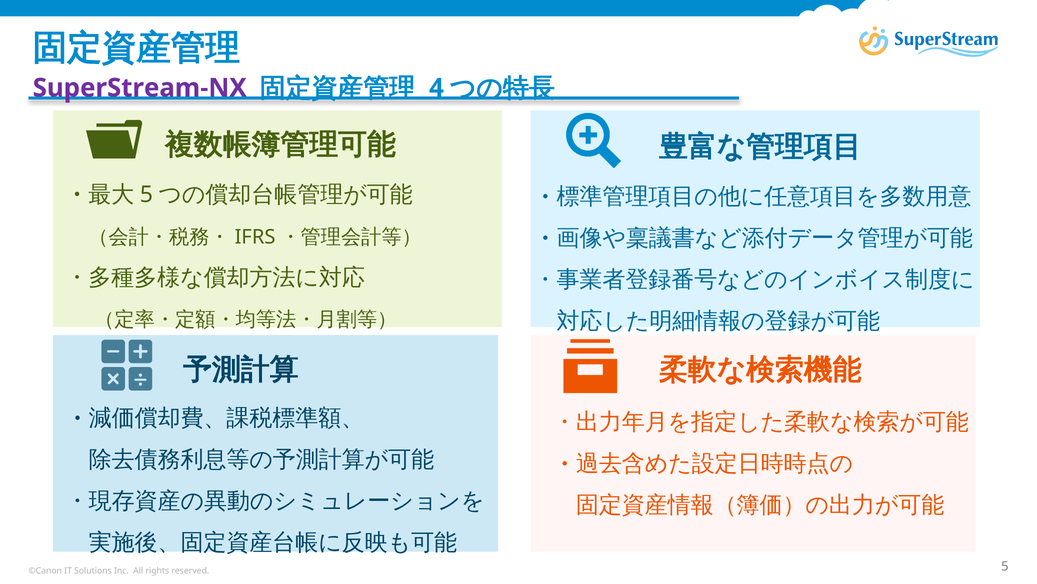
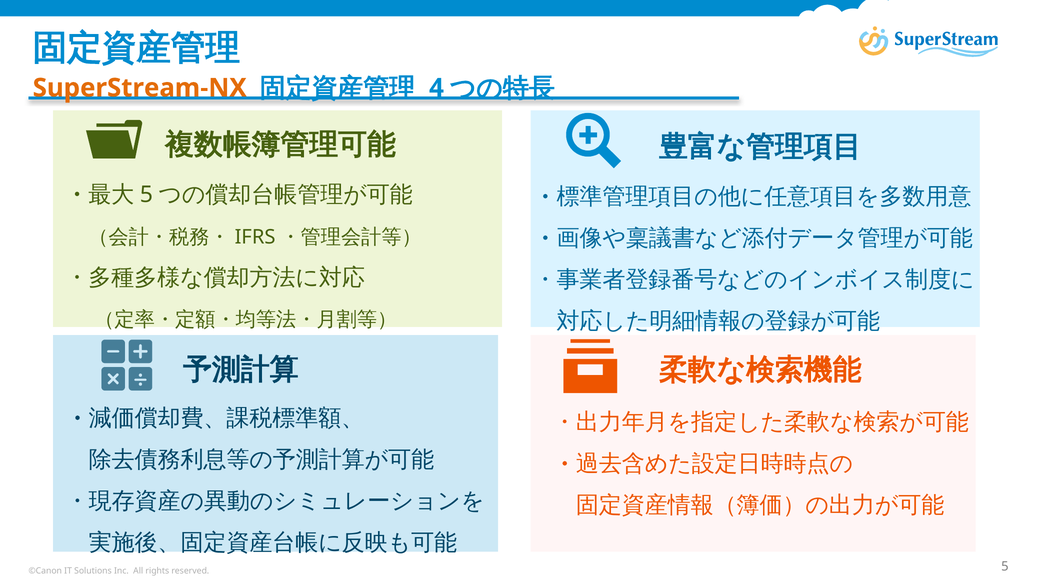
SuperStream-NX colour: purple -> orange
